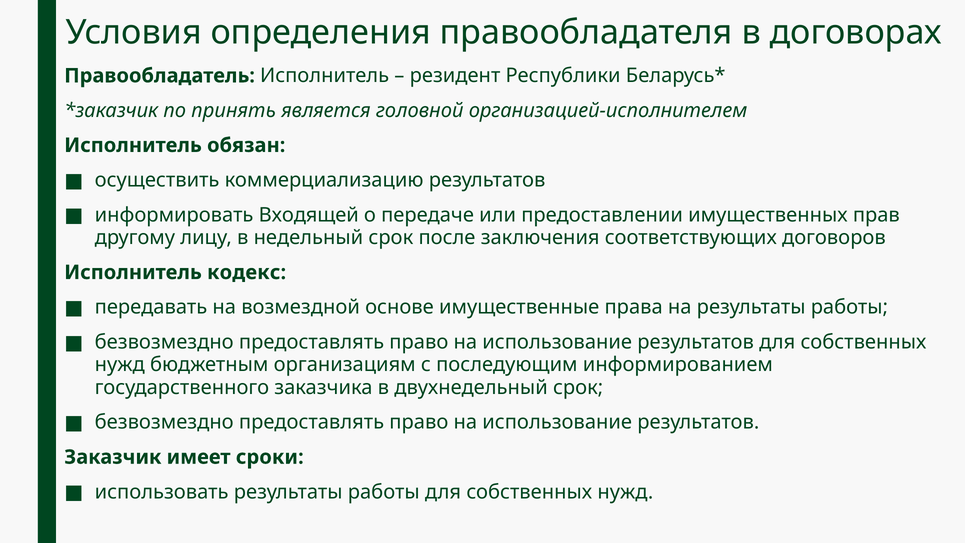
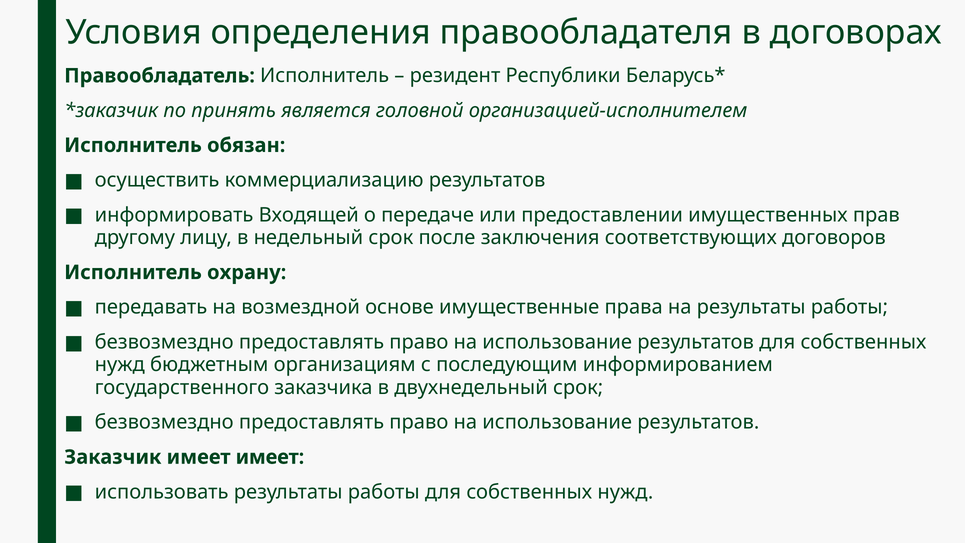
кодекс: кодекс -> охрану
имеет сроки: сроки -> имеет
